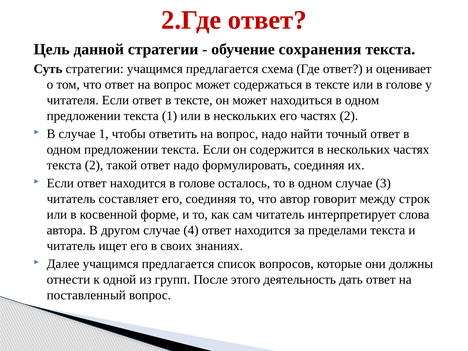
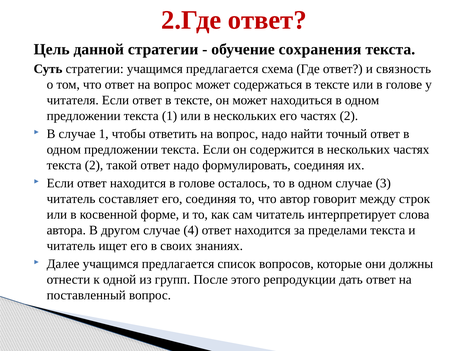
оценивает: оценивает -> связность
деятельность: деятельность -> репродукции
